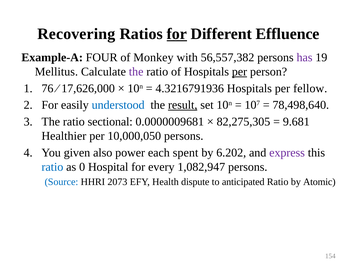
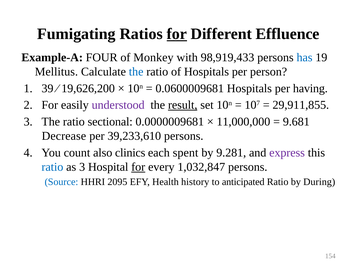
Recovering: Recovering -> Fumigating
56,557,382: 56,557,382 -> 98,919,433
has colour: purple -> blue
the at (136, 72) colour: purple -> blue
per at (239, 72) underline: present -> none
76: 76 -> 39
17,626,000: 17,626,000 -> 19,626,200
4.3216791936: 4.3216791936 -> 0.0600009681
fellow: fellow -> having
understood colour: blue -> purple
78,498,640: 78,498,640 -> 29,911,855
82,275,305: 82,275,305 -> 11,000,000
Healthier: Healthier -> Decrease
10,000,050: 10,000,050 -> 39,233,610
given: given -> count
power: power -> clinics
6.202: 6.202 -> 9.281
as 0: 0 -> 3
for at (138, 167) underline: none -> present
1,082,947: 1,082,947 -> 1,032,847
2073: 2073 -> 2095
dispute: dispute -> history
Atomic: Atomic -> During
